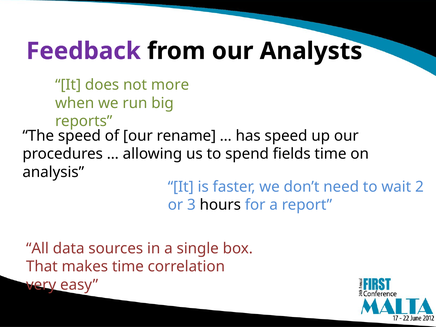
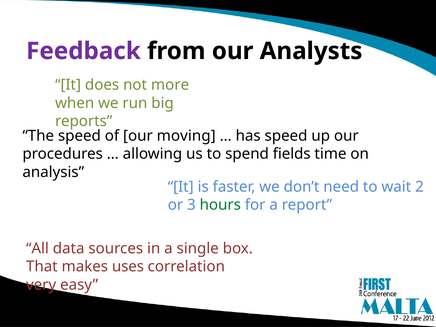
rename: rename -> moving
hours colour: black -> green
makes time: time -> uses
